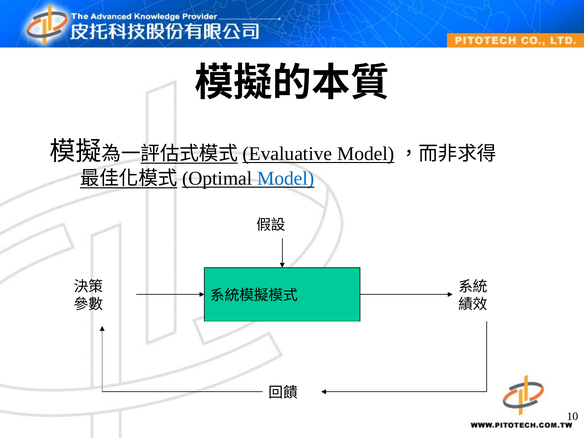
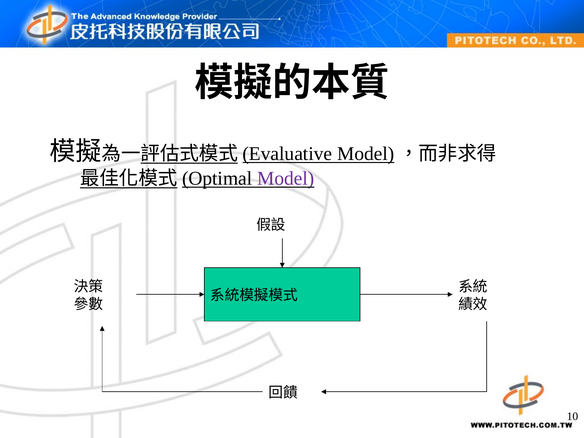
Model colour: blue -> purple
